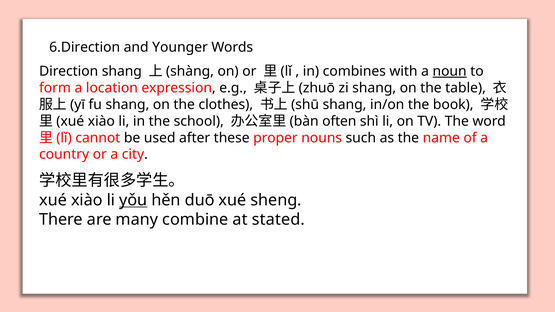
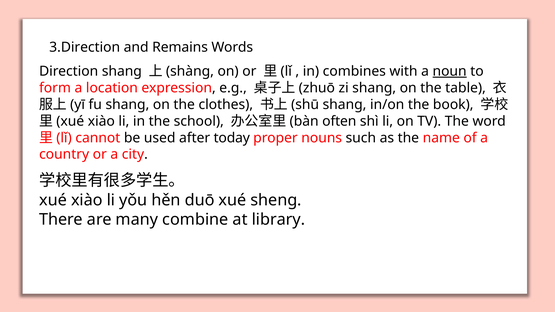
6.Direction: 6.Direction -> 3.Direction
Younger: Younger -> Remains
these: these -> today
yǒu underline: present -> none
stated: stated -> library
